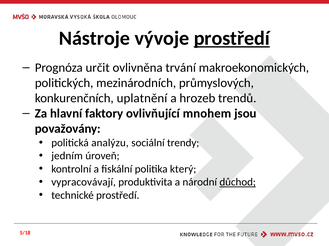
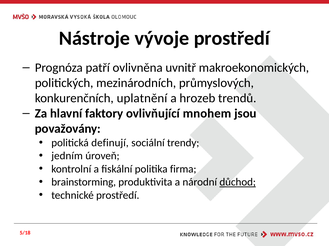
prostředí at (232, 38) underline: present -> none
určit: určit -> patří
trvání: trvání -> uvnitř
analýzu: analýzu -> definují
který: který -> firma
vypracovávají: vypracovávají -> brainstorming
